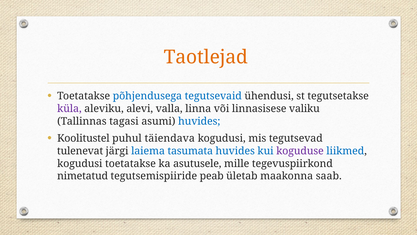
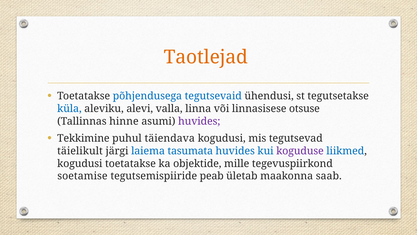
küla colour: purple -> blue
valiku: valiku -> otsuse
tagasi: tagasi -> hinne
huvides at (199, 121) colour: blue -> purple
Koolitustel: Koolitustel -> Tekkimine
tulenevat: tulenevat -> täielikult
asutusele: asutusele -> objektide
nimetatud: nimetatud -> soetamise
